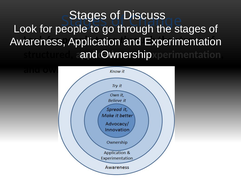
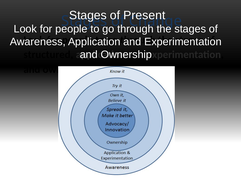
Discuss: Discuss -> Present
